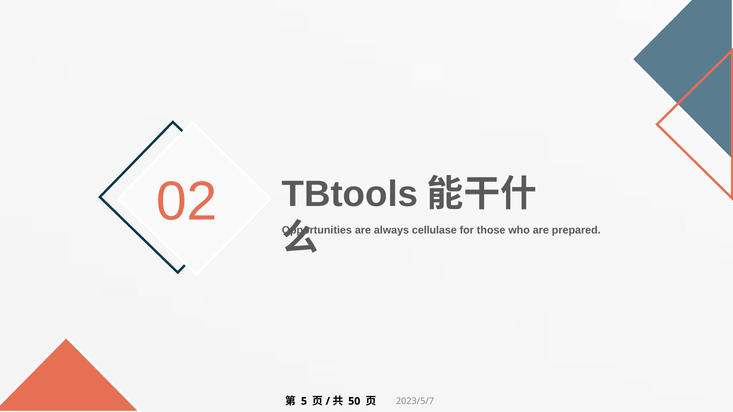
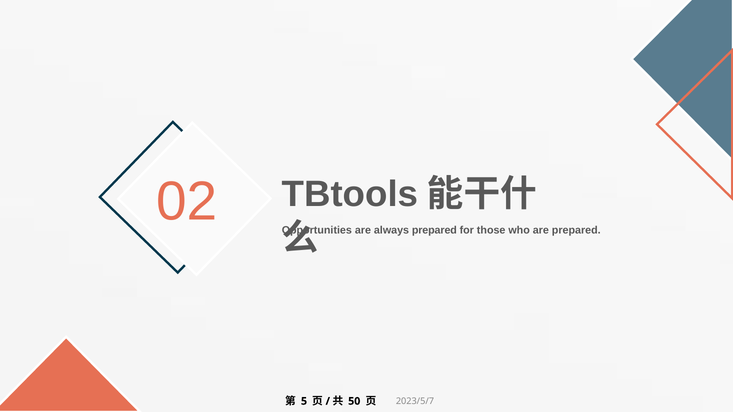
always cellulase: cellulase -> prepared
